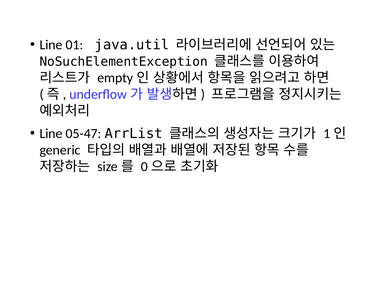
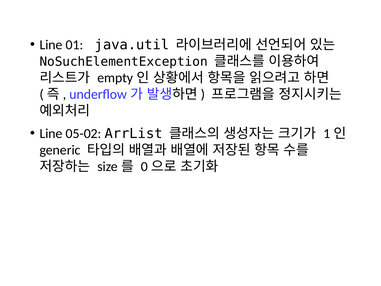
05-47: 05-47 -> 05-02
